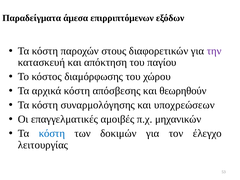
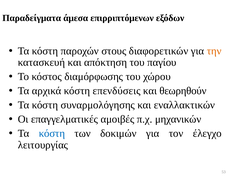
την colour: purple -> orange
απόσβεσης: απόσβεσης -> επενδύσεις
υποχρεώσεων: υποχρεώσεων -> εναλλακτικών
